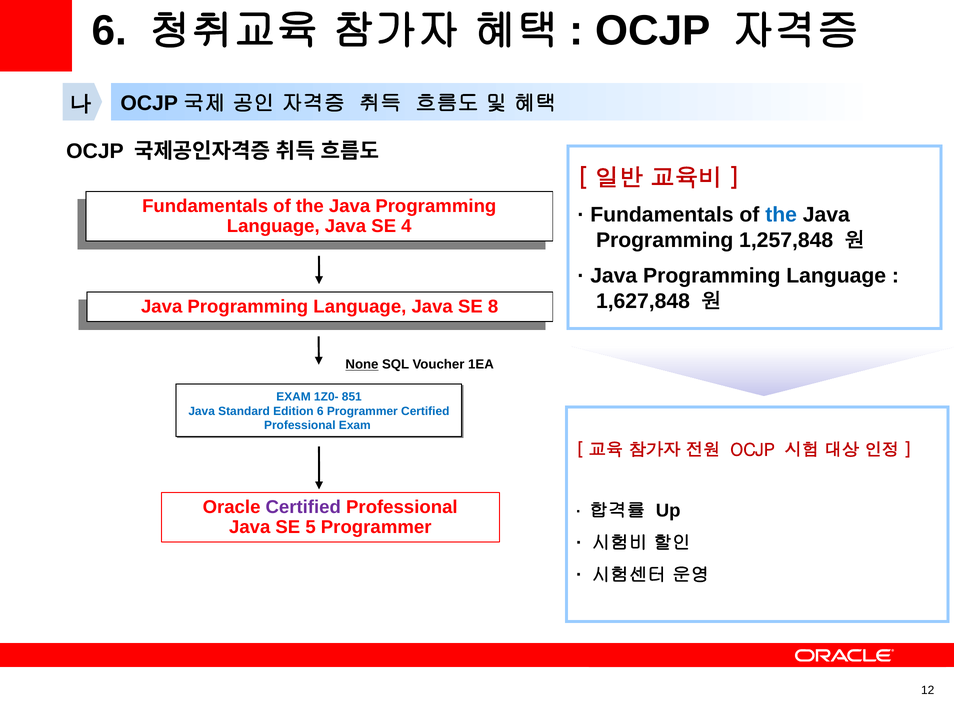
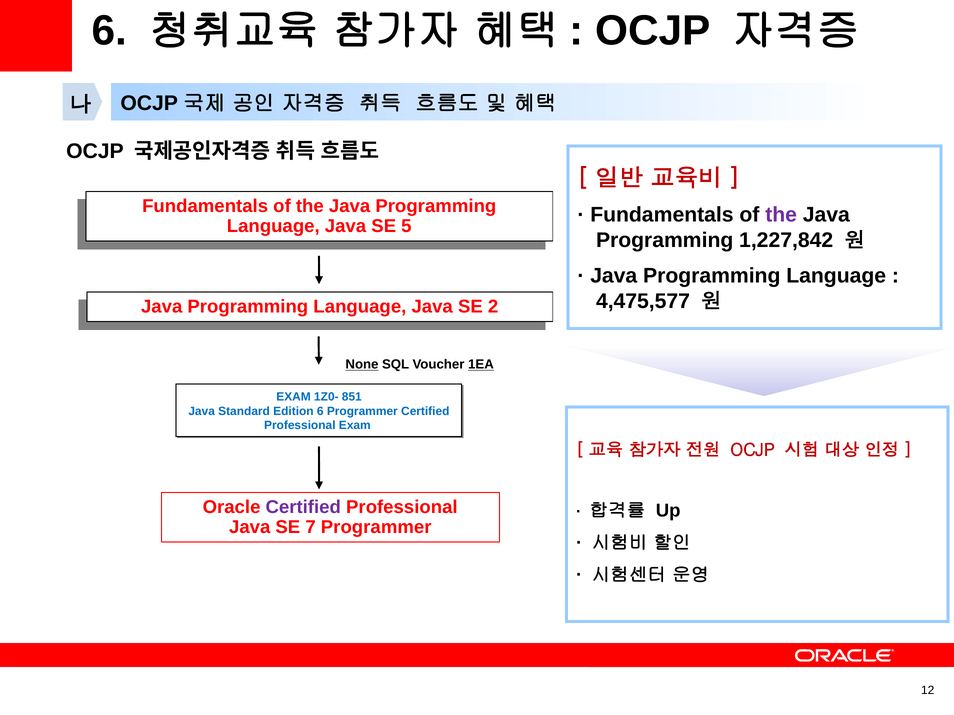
the at (781, 215) colour: blue -> purple
4: 4 -> 5
1,257,848: 1,257,848 -> 1,227,842
1,627,848: 1,627,848 -> 4,475,577
8: 8 -> 2
1EA underline: none -> present
5: 5 -> 7
